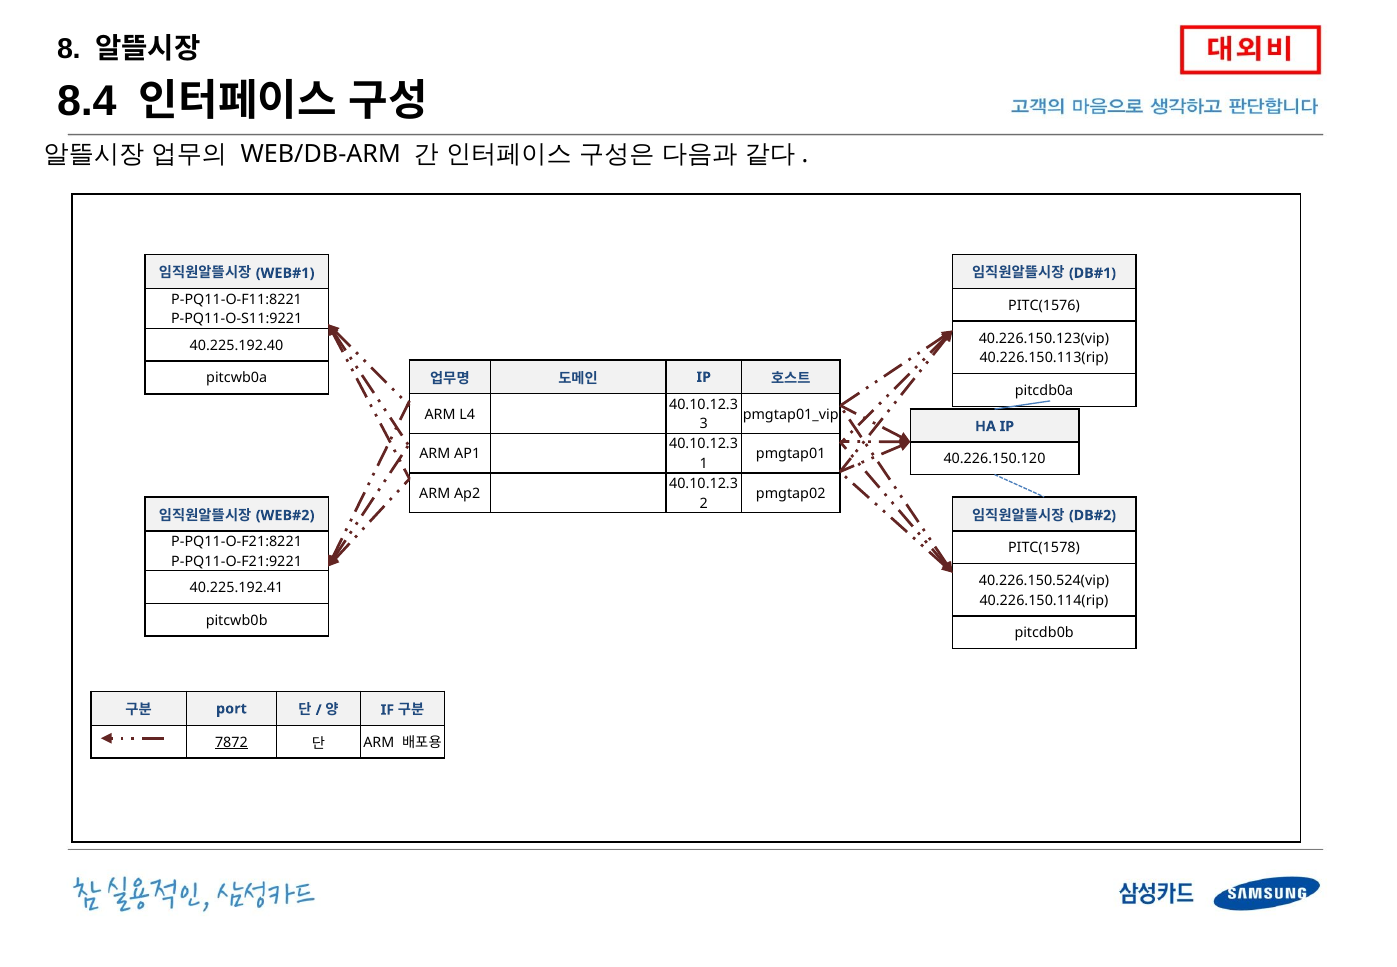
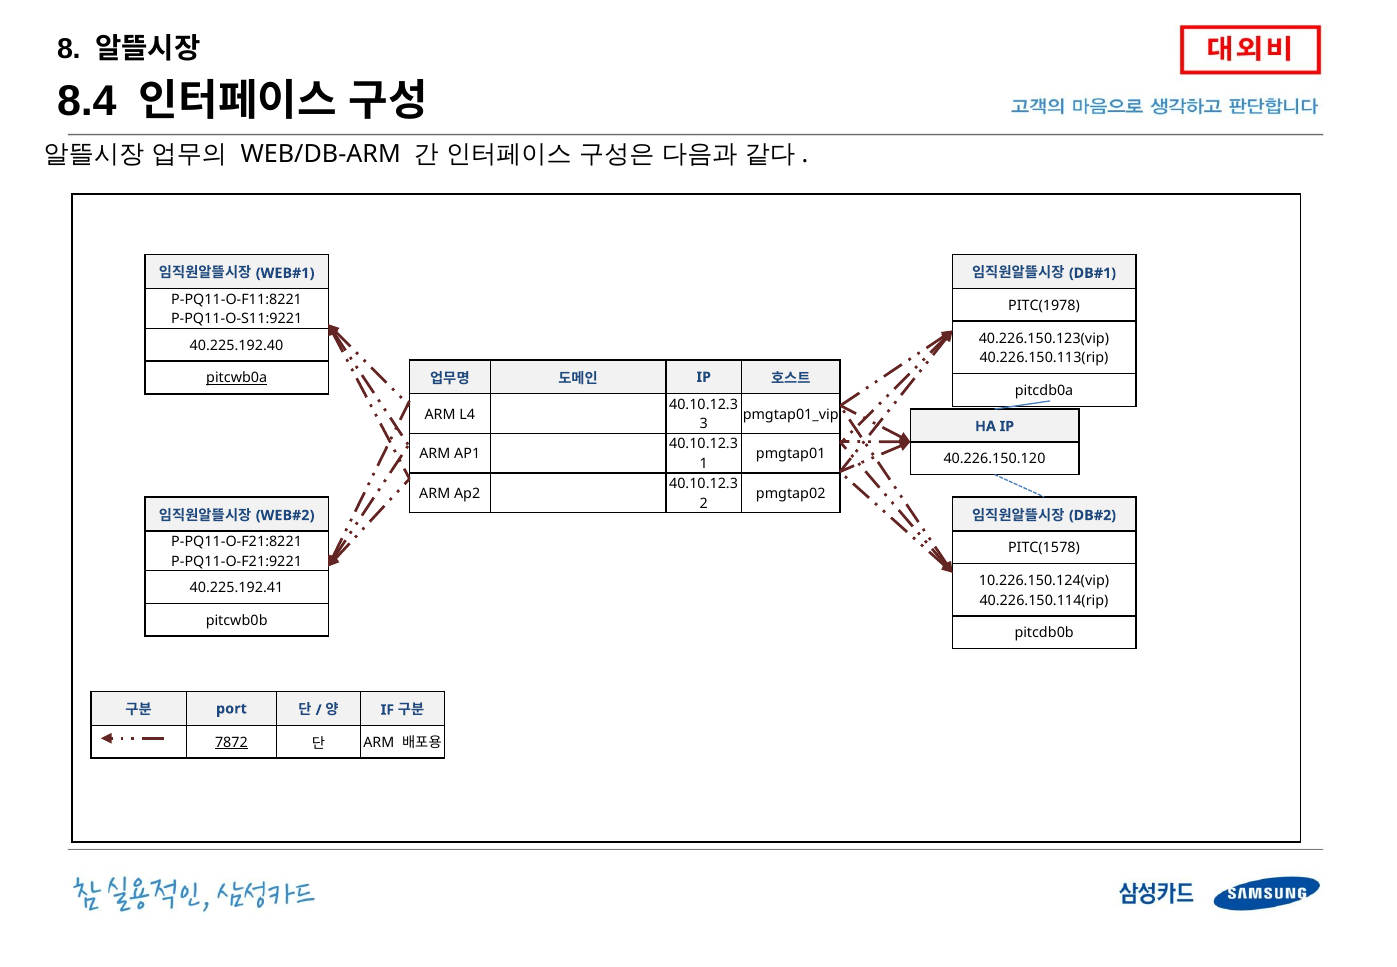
PITC(1576: PITC(1576 -> PITC(1978
pitcwb0a underline: none -> present
40.226.150.524(vip: 40.226.150.524(vip -> 10.226.150.124(vip
